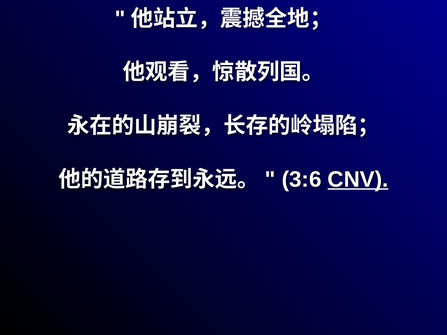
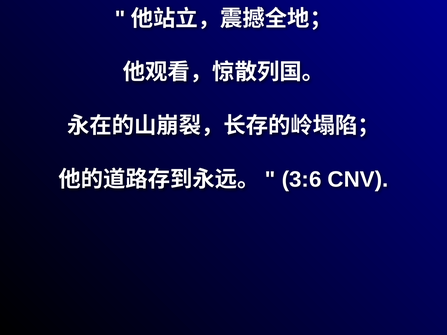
CNV underline: present -> none
